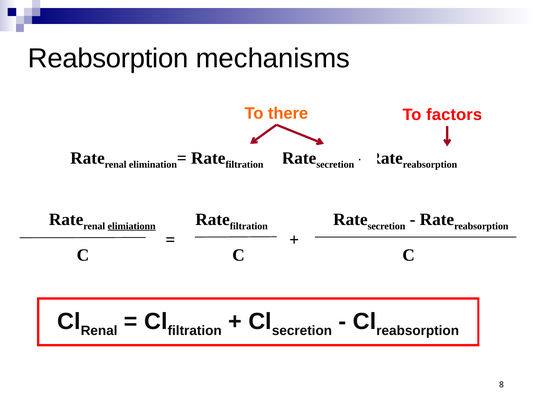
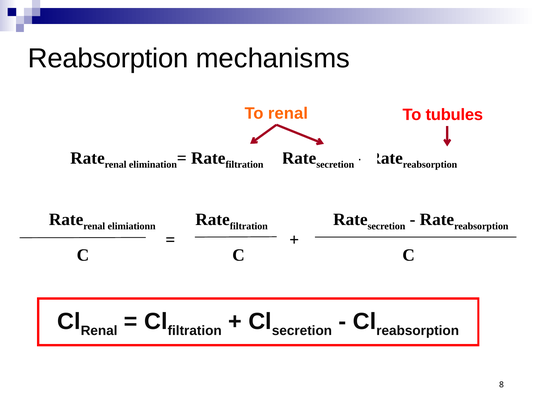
To there: there -> renal
factors: factors -> tubules
elimiationn underline: present -> none
